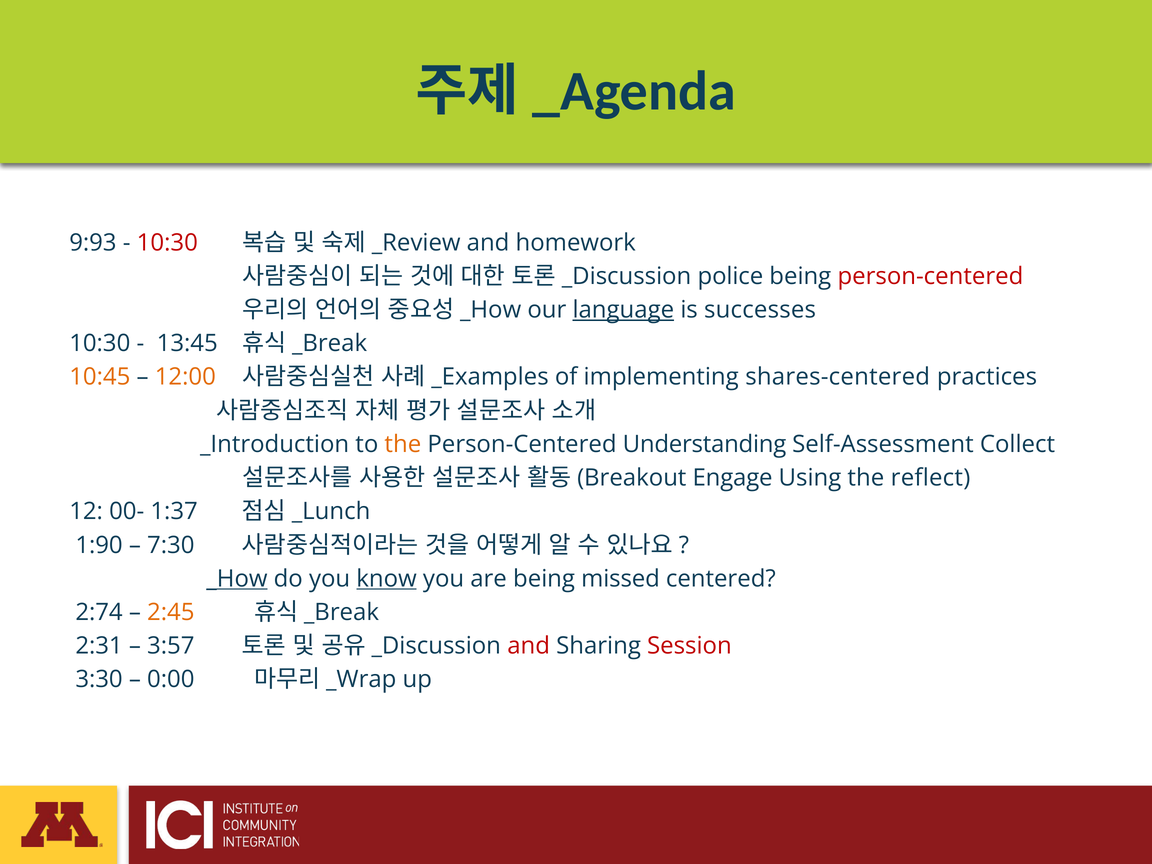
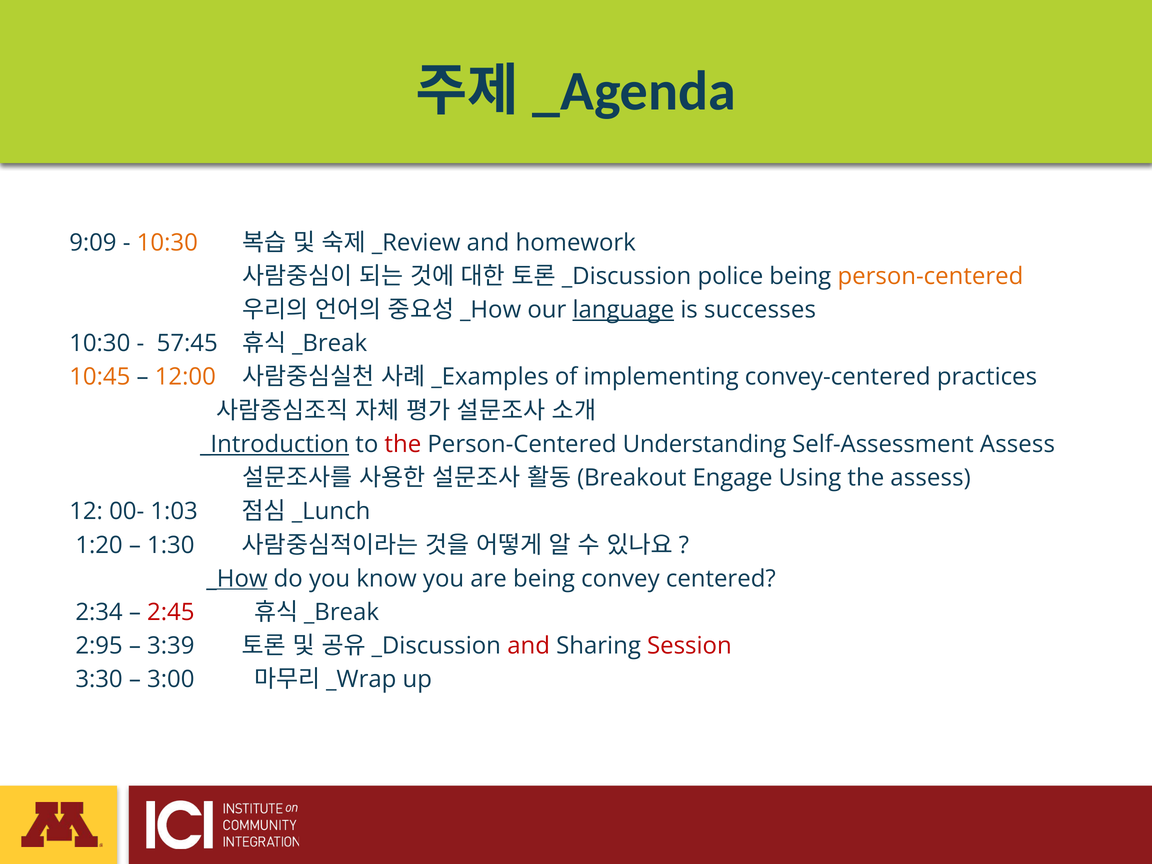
9:93: 9:93 -> 9:09
10:30 at (167, 243) colour: red -> orange
person-centered at (930, 276) colour: red -> orange
13:45: 13:45 -> 57:45
shares-centered: shares-centered -> convey-centered
_Introduction underline: none -> present
the at (403, 444) colour: orange -> red
Self-Assessment Collect: Collect -> Assess
the reflect: reflect -> assess
1:37: 1:37 -> 1:03
1:90: 1:90 -> 1:20
7:30: 7:30 -> 1:30
know underline: present -> none
missed: missed -> convey
2:74: 2:74 -> 2:34
2:45 colour: orange -> red
2:31: 2:31 -> 2:95
3:57: 3:57 -> 3:39
0:00: 0:00 -> 3:00
